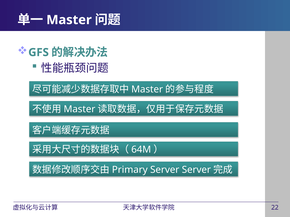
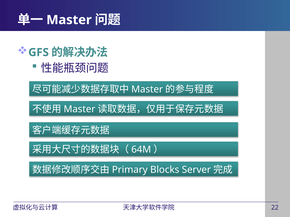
Server at (165, 170): Server -> Blocks
